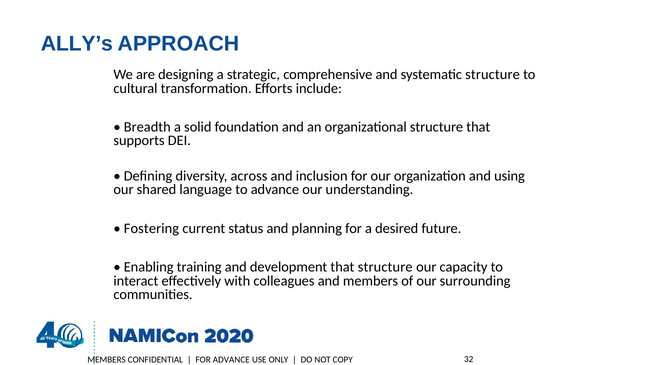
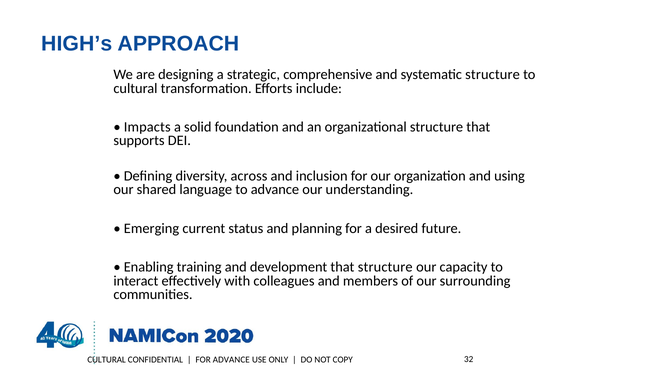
ALLY’s: ALLY’s -> HIGH’s
Breadth: Breadth -> Impacts
Fostering: Fostering -> Emerging
MEMBERS at (107, 359): MEMBERS -> CULTURAL
